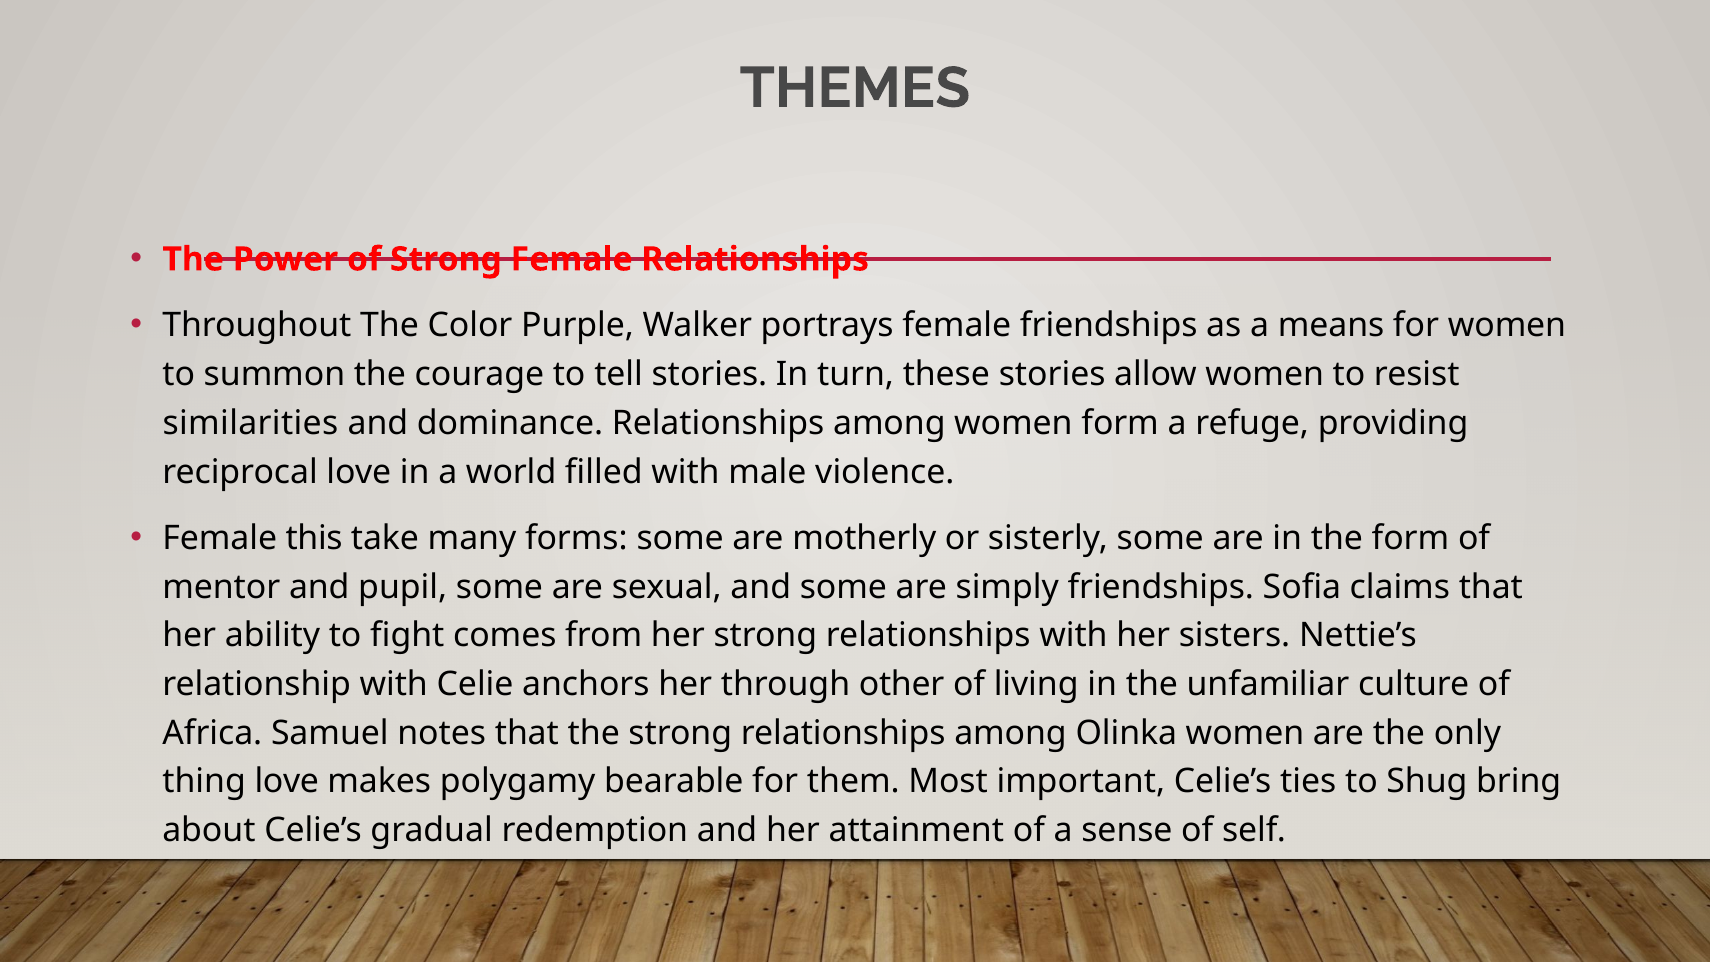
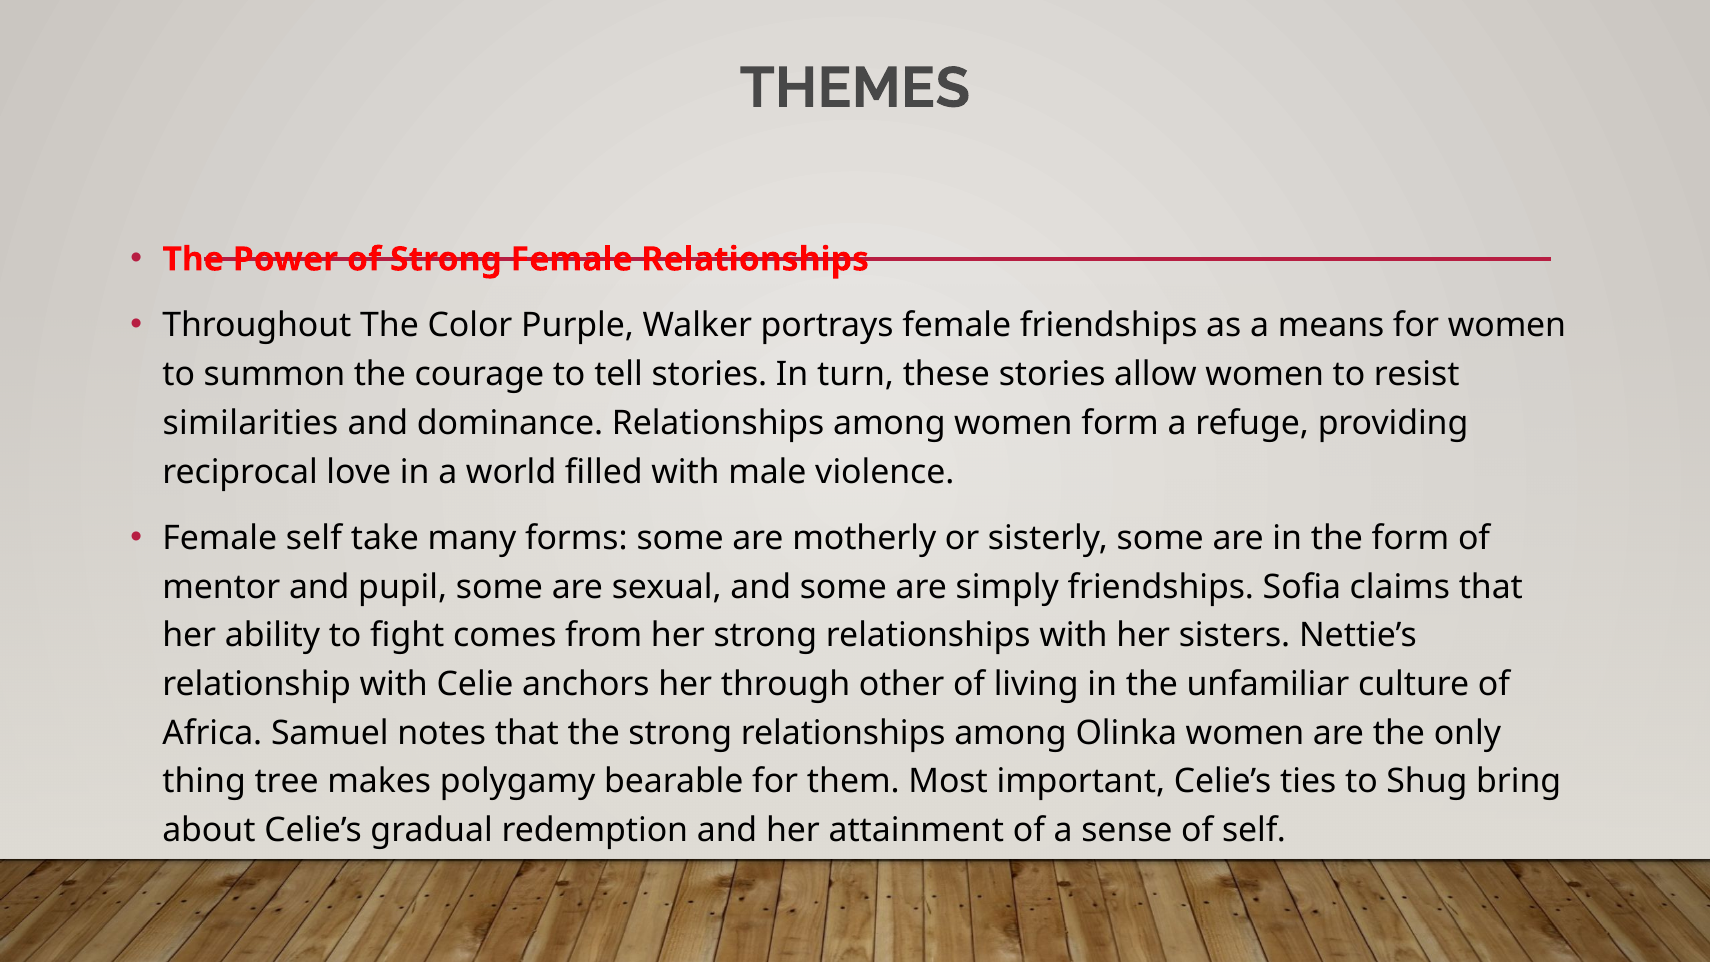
Female this: this -> self
thing love: love -> tree
